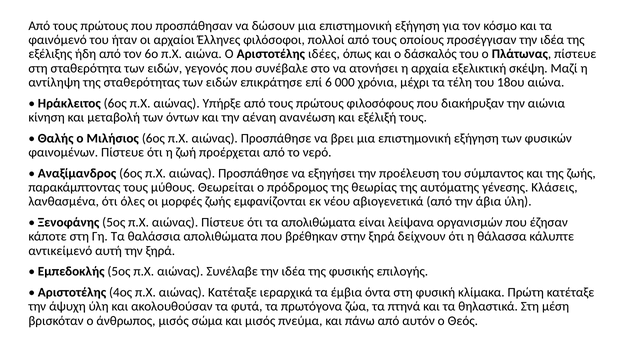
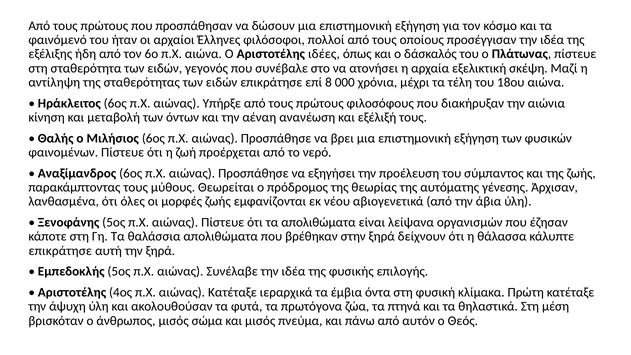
6: 6 -> 8
Κλάσεις: Κλάσεις -> Άρχισαν
αντικείμενό at (60, 251): αντικείμενό -> επικράτησε
